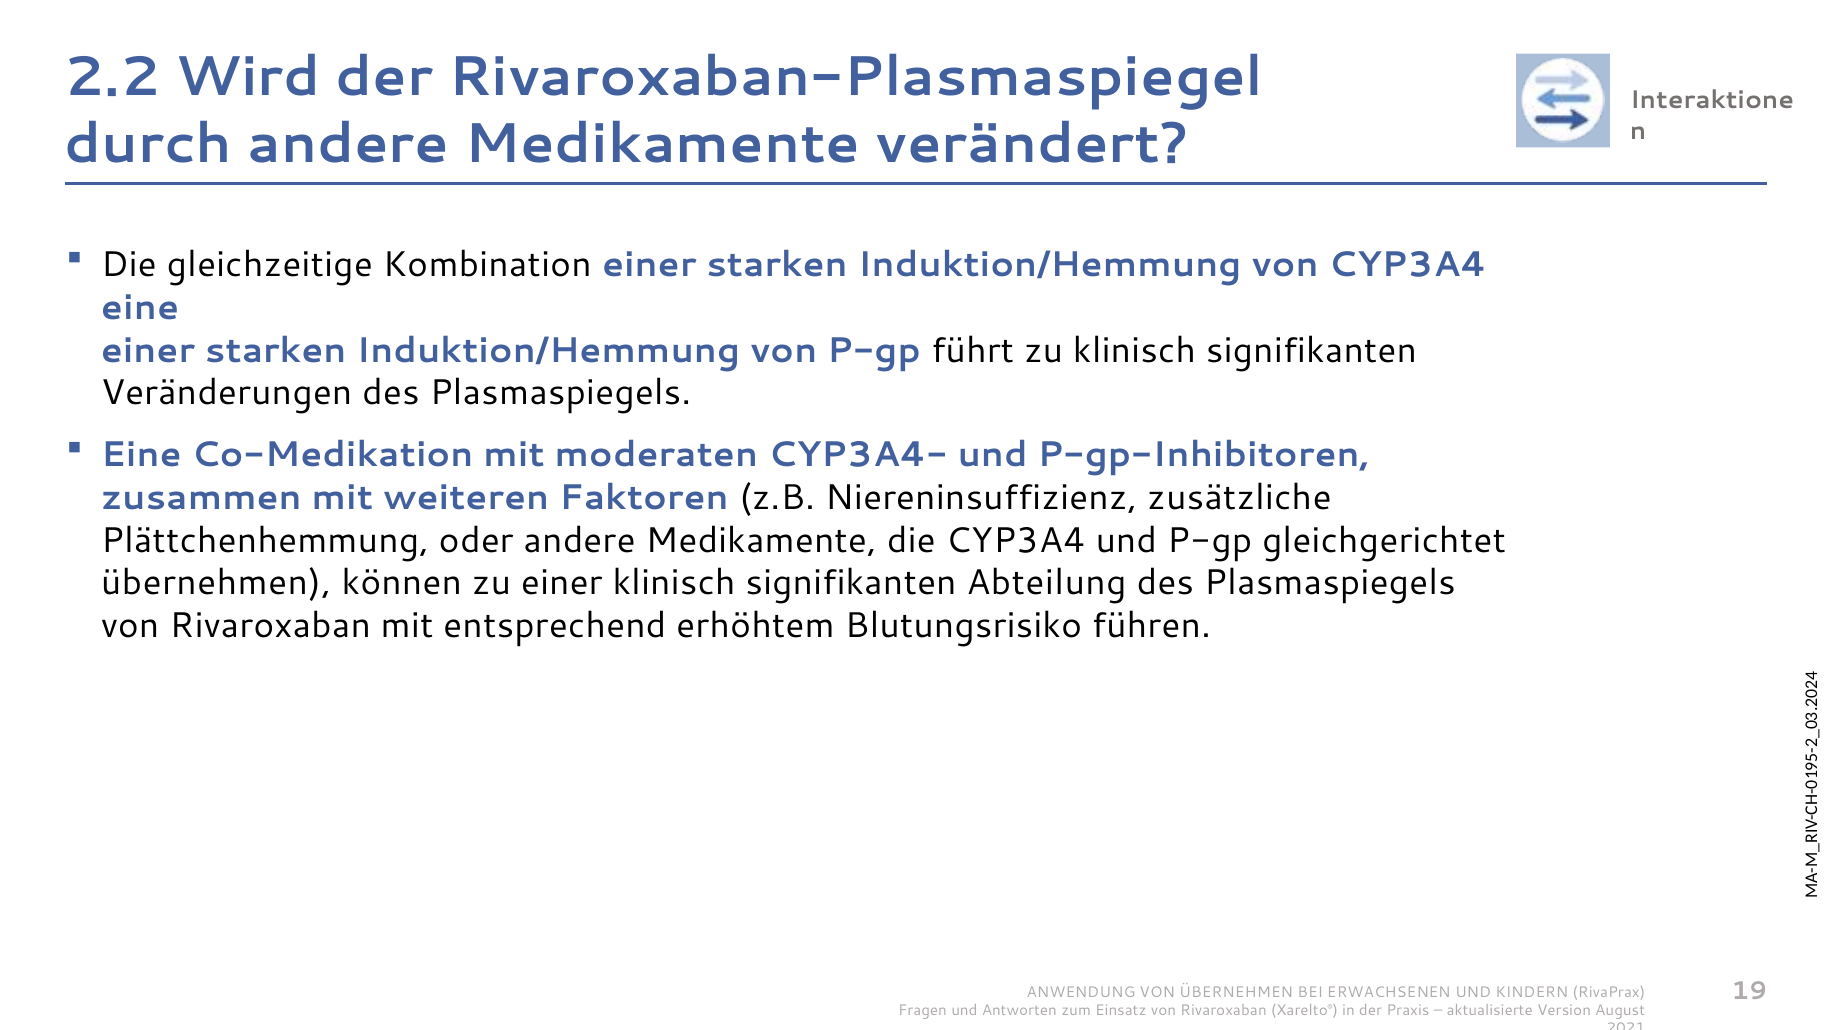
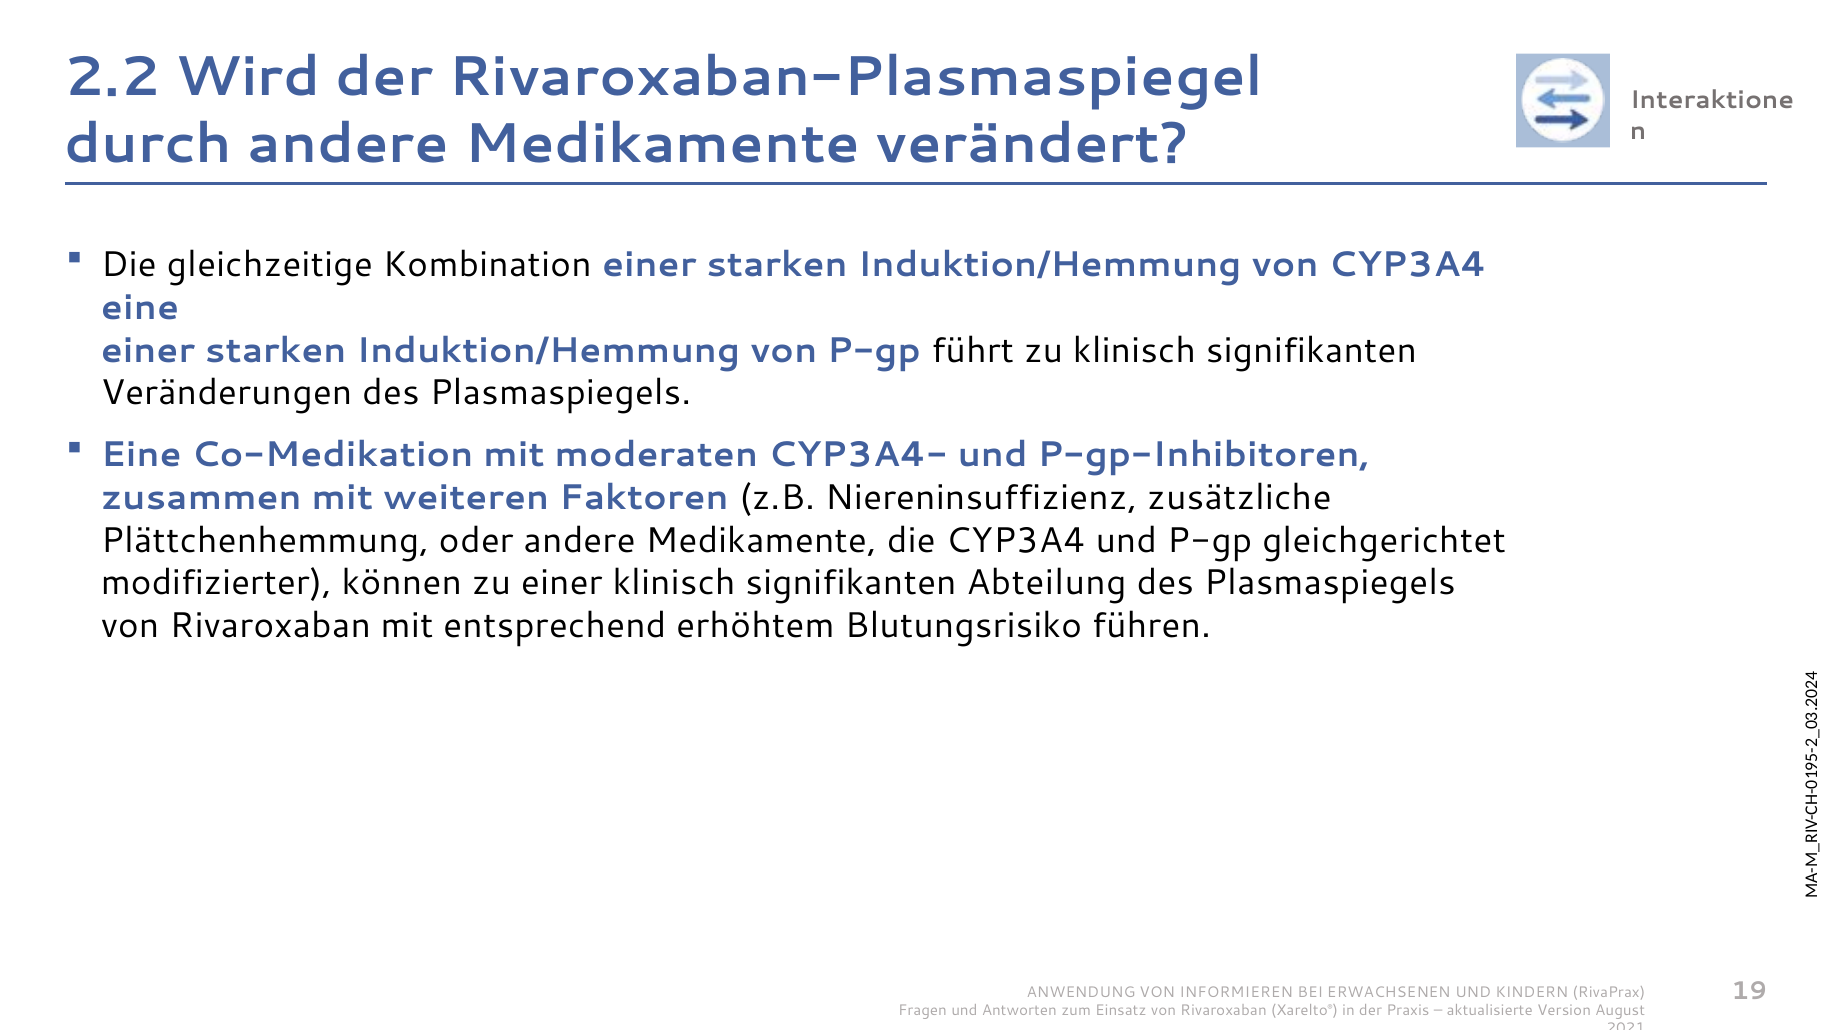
übernehmen at (216, 583): übernehmen -> modifizierter
VON ÜBERNEHMEN: ÜBERNEHMEN -> INFORMIEREN
